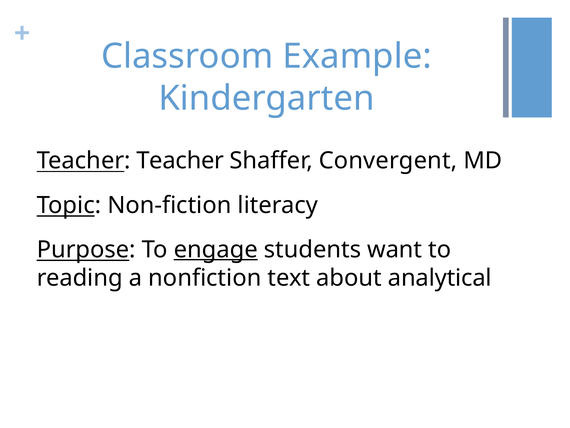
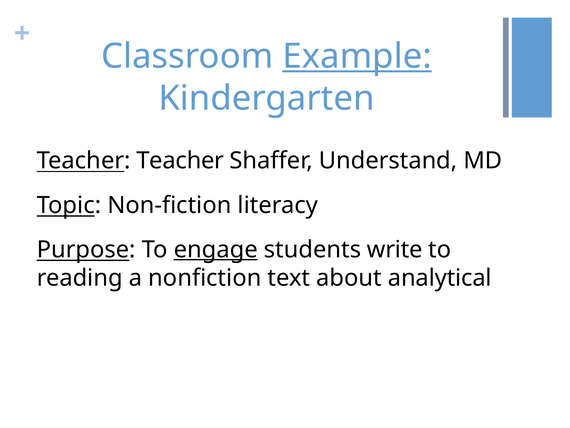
Example underline: none -> present
Convergent: Convergent -> Understand
want: want -> write
